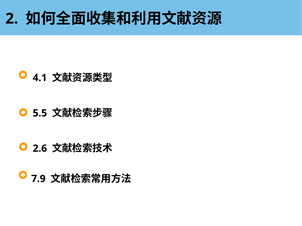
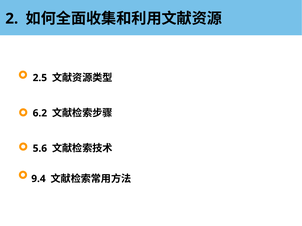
4.1: 4.1 -> 2.5
5.5: 5.5 -> 6.2
2.6: 2.6 -> 5.6
7.9: 7.9 -> 9.4
